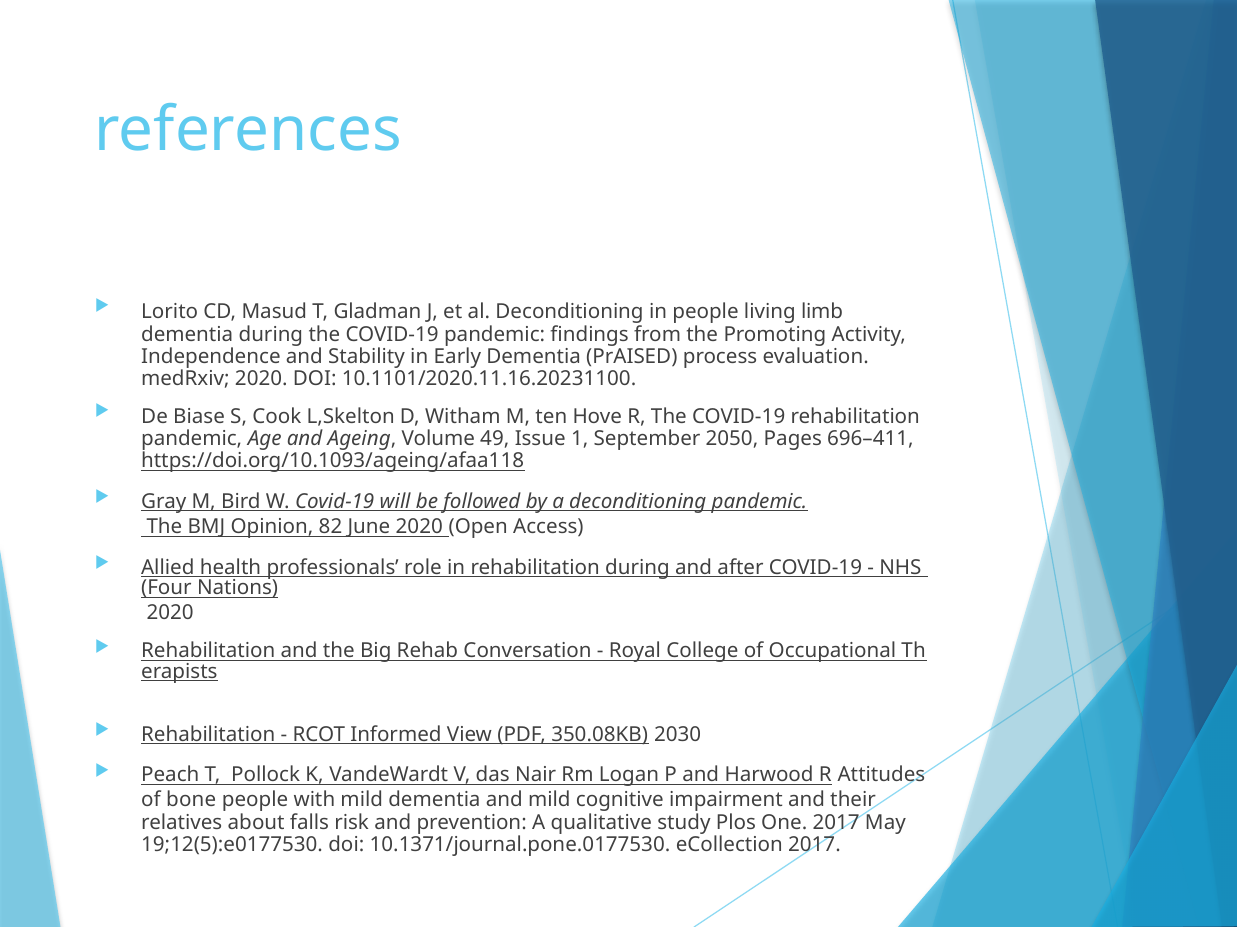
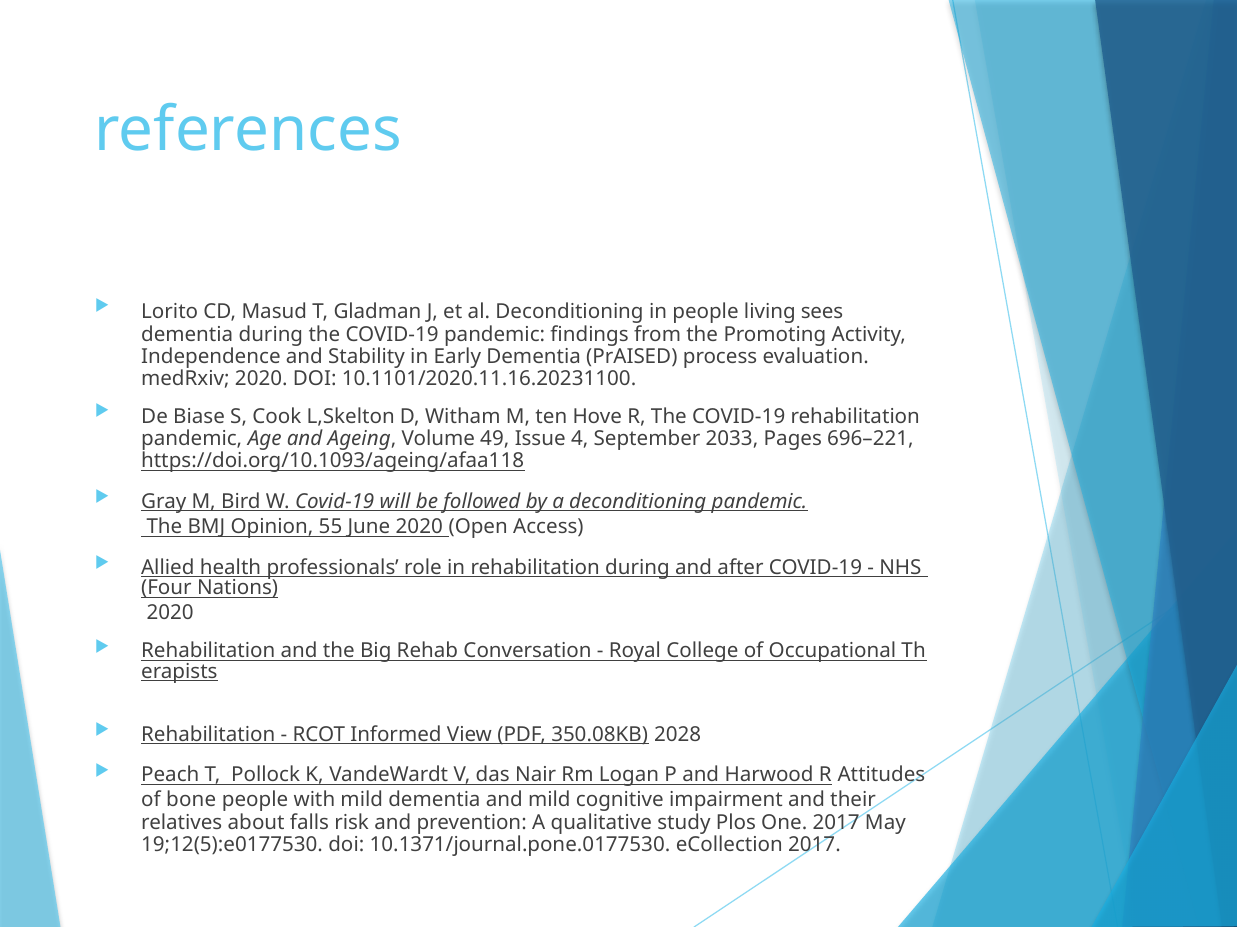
limb: limb -> sees
1: 1 -> 4
2050: 2050 -> 2033
696–411: 696–411 -> 696–221
82: 82 -> 55
2030: 2030 -> 2028
